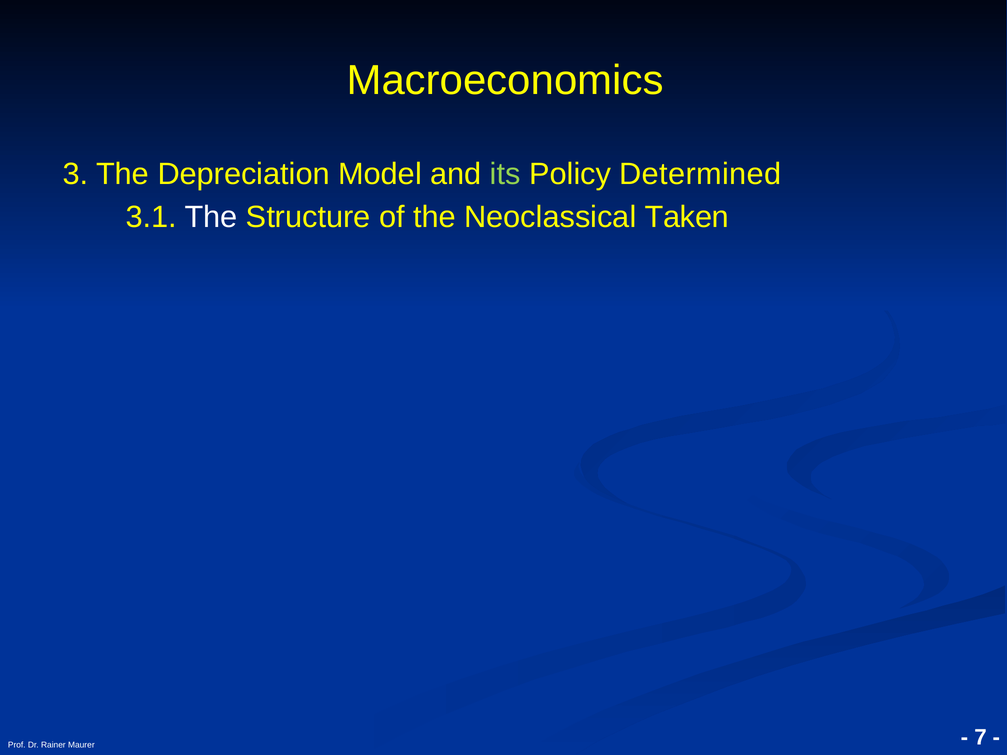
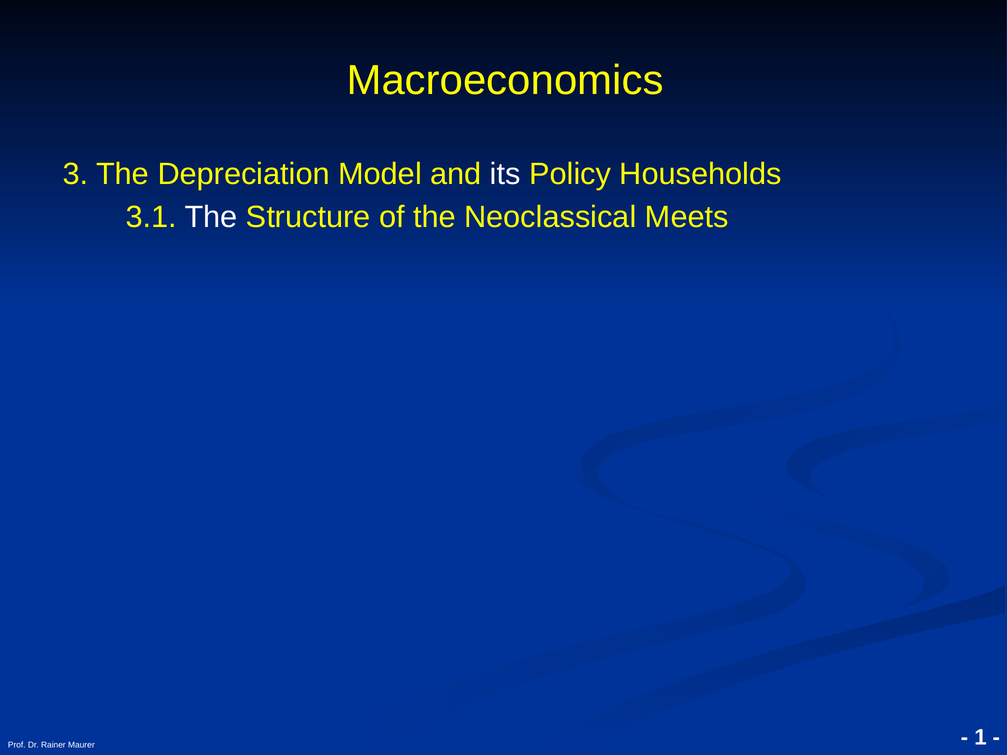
its colour: light green -> white
Determined: Determined -> Households
Taken: Taken -> Meets
7: 7 -> 1
